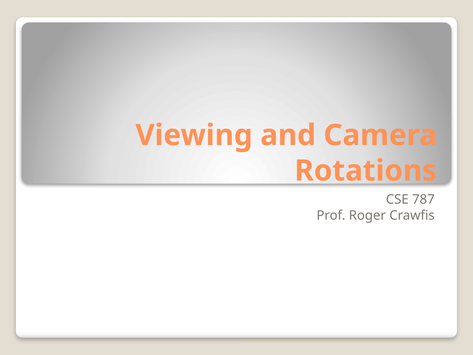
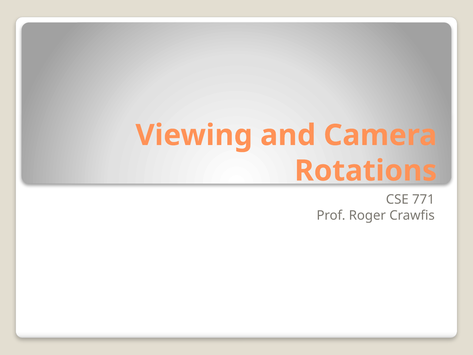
787: 787 -> 771
